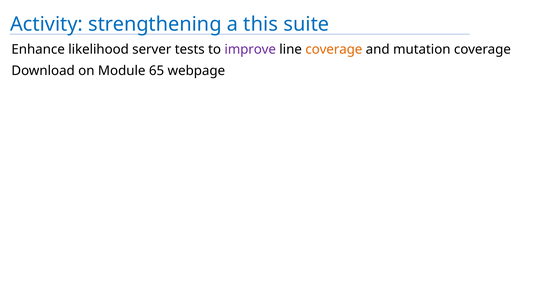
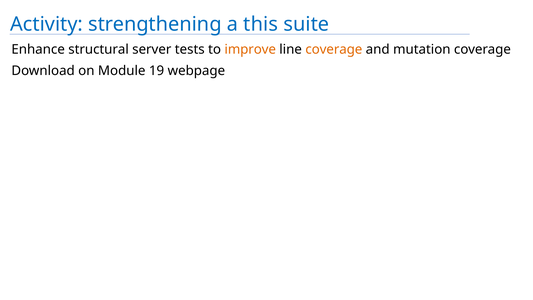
likelihood: likelihood -> structural
improve colour: purple -> orange
65: 65 -> 19
